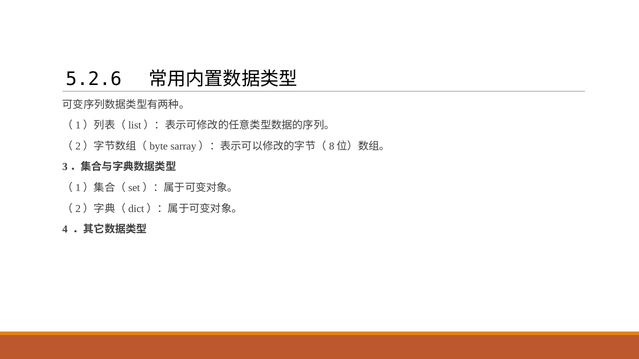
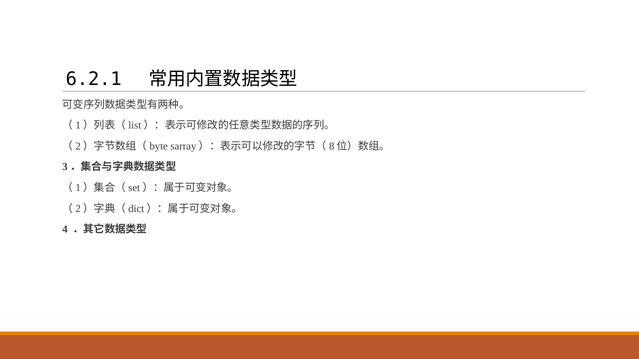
5.2.6: 5.2.6 -> 6.2.1
